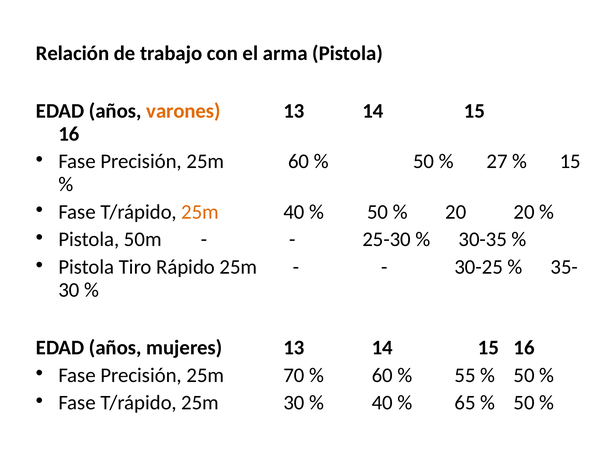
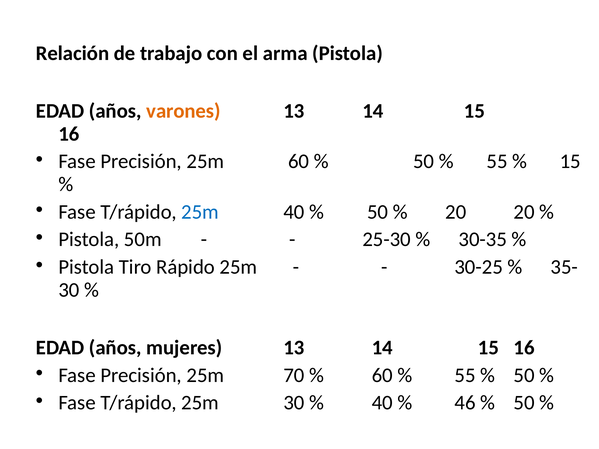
27 at (497, 162): 27 -> 55
25m at (200, 212) colour: orange -> blue
65: 65 -> 46
